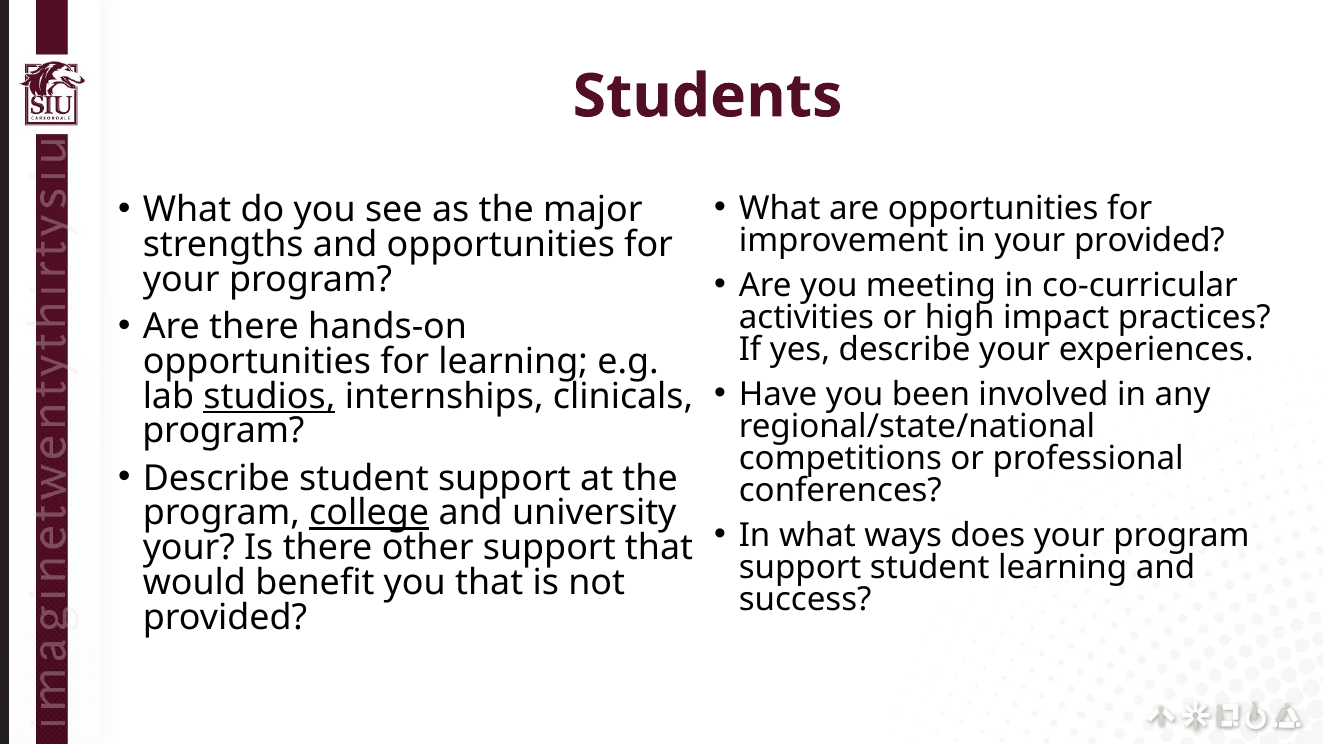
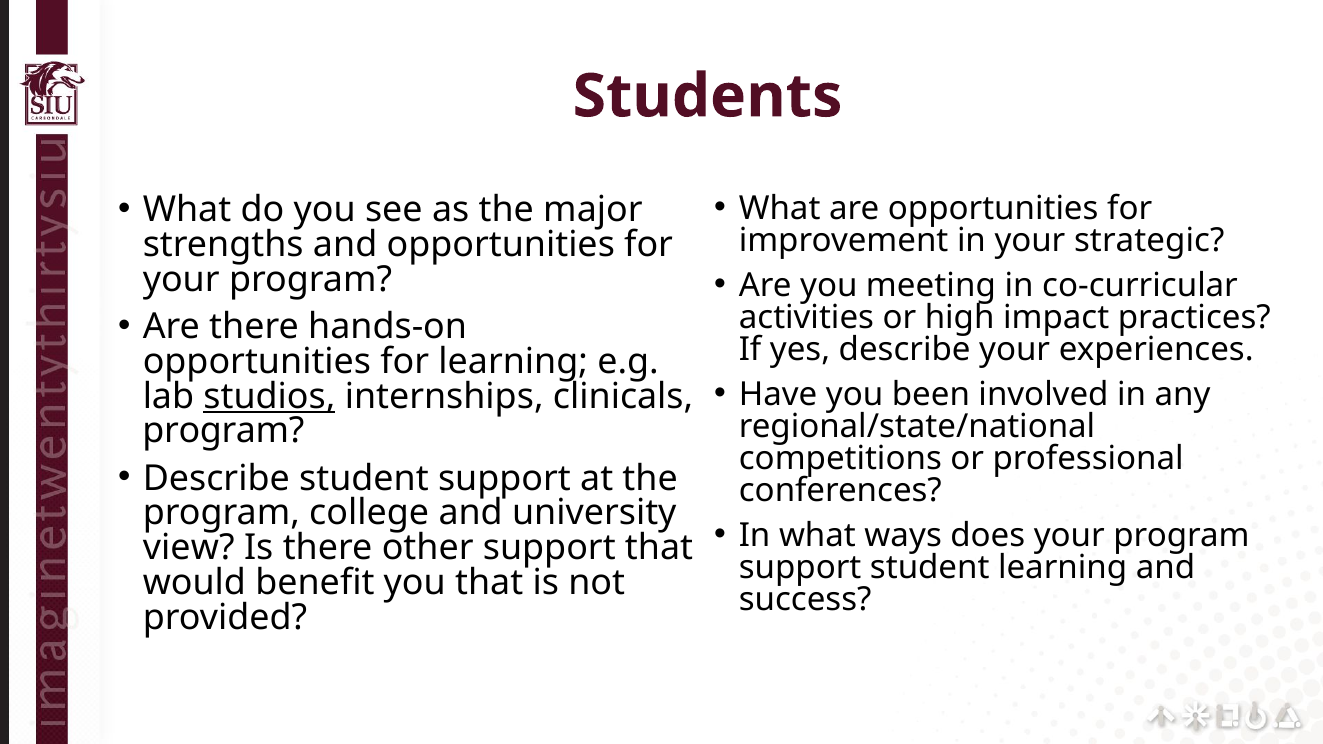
your provided: provided -> strategic
college underline: present -> none
your at (189, 548): your -> view
